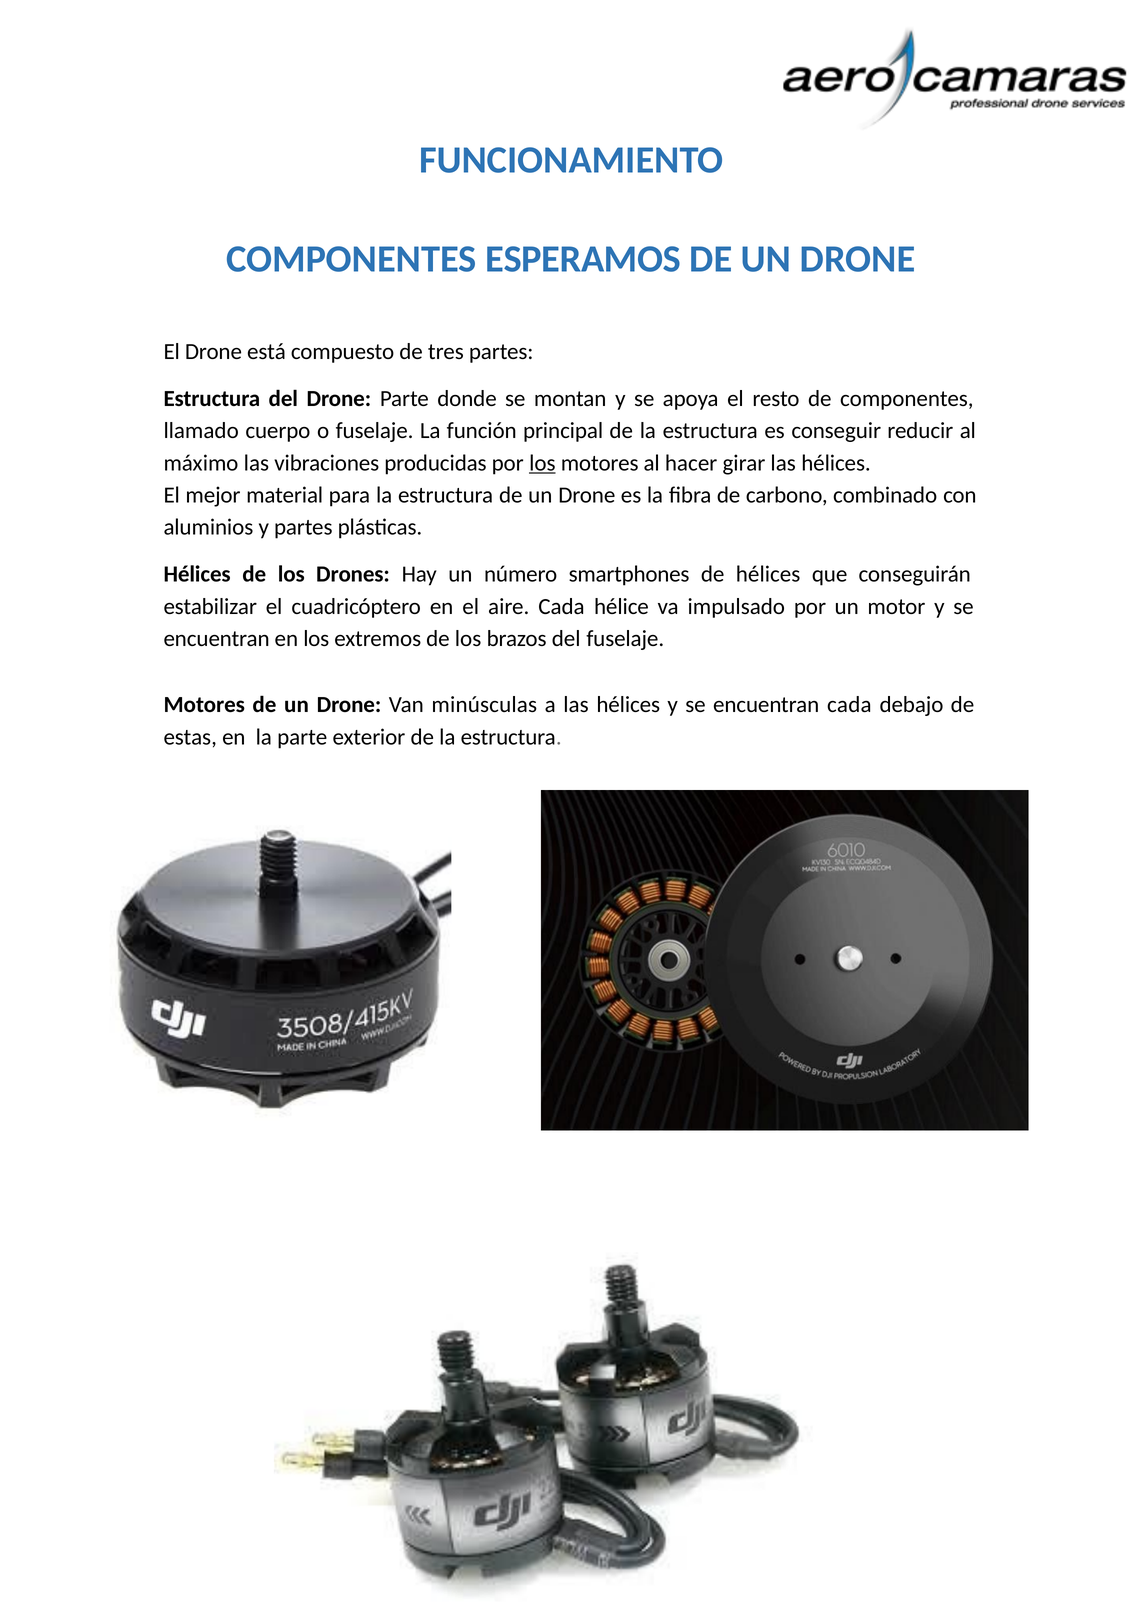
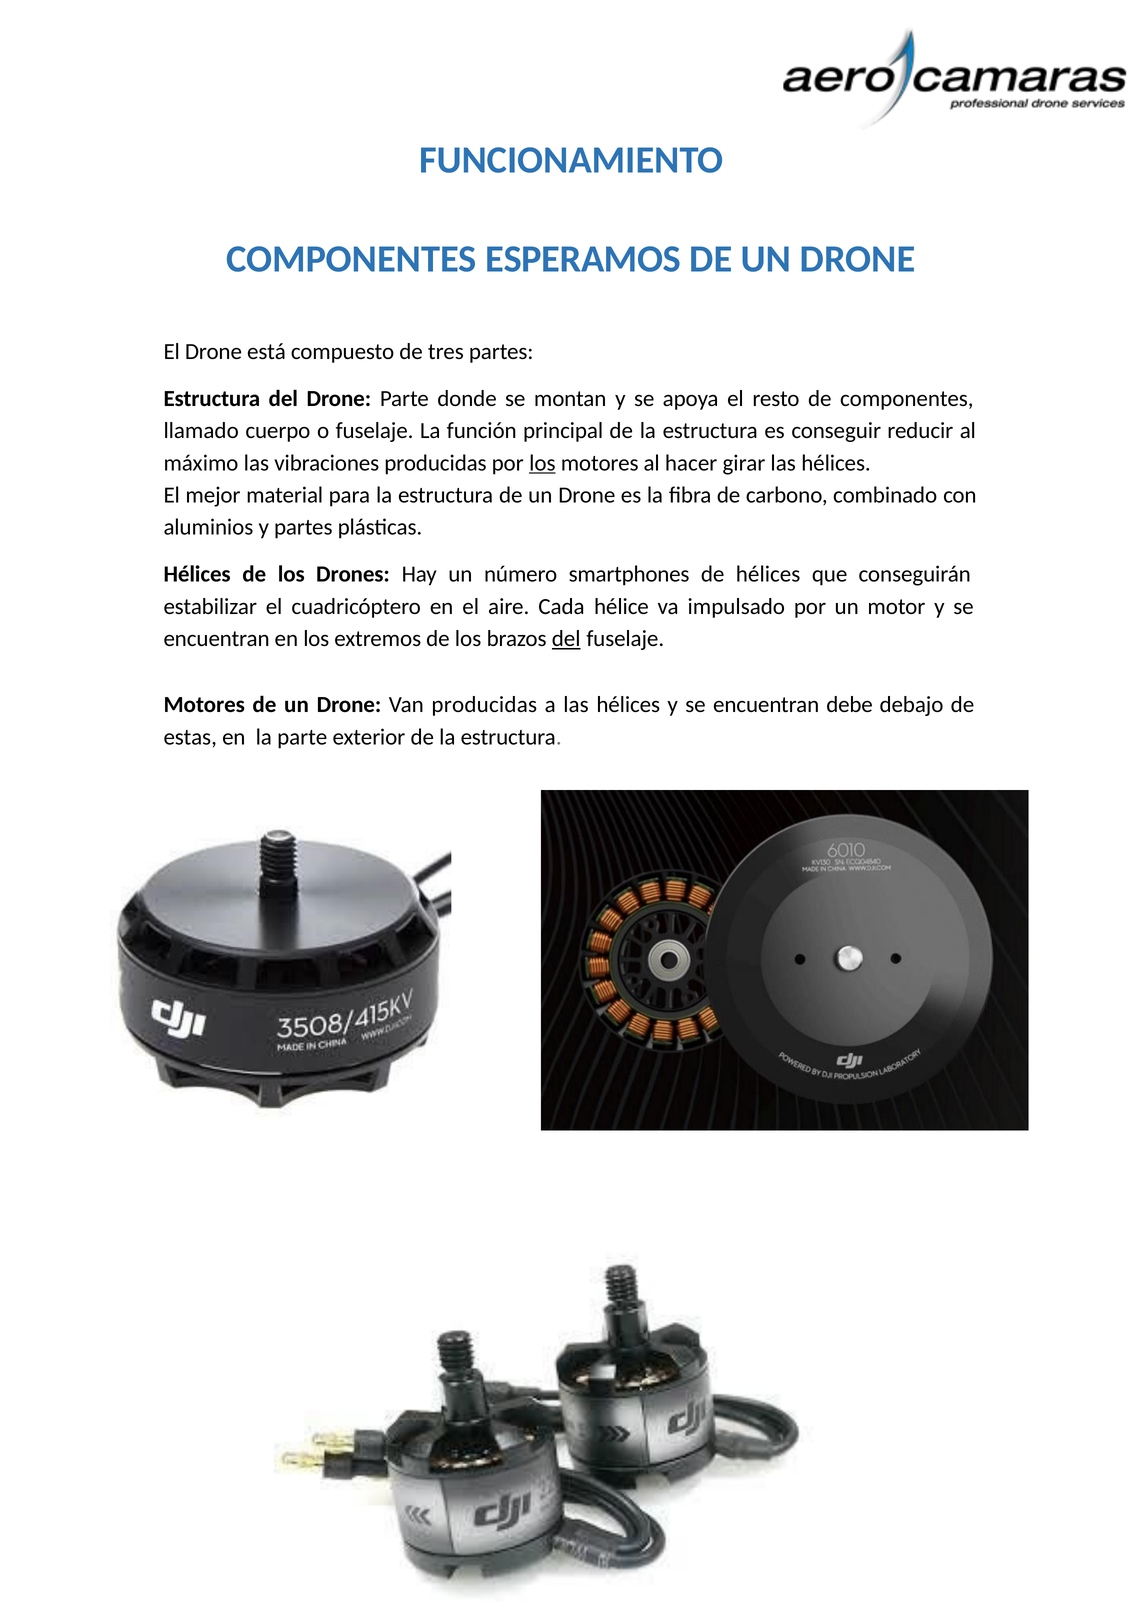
del at (566, 639) underline: none -> present
Van minúsculas: minúsculas -> producidas
encuentran cada: cada -> debe
